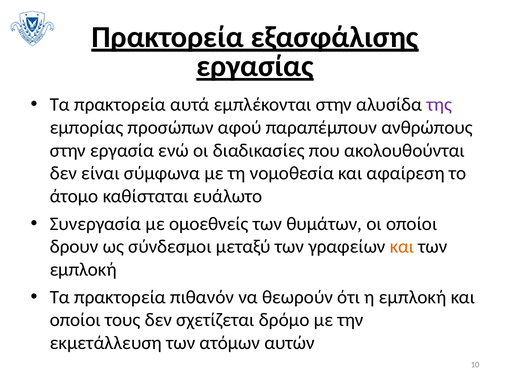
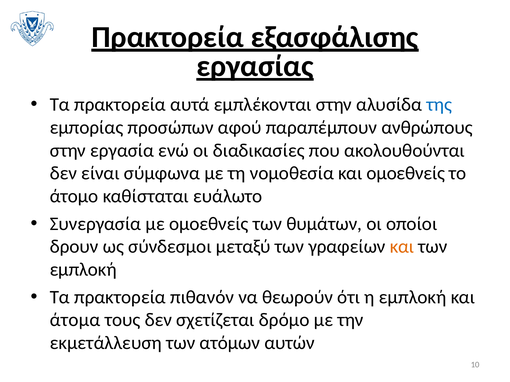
της colour: purple -> blue
και αφαίρεση: αφαίρεση -> ομοεθνείς
οποίοι at (75, 320): οποίοι -> άτομα
